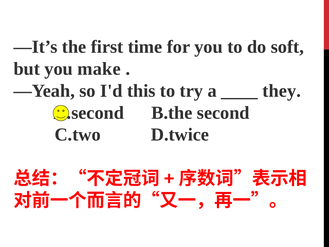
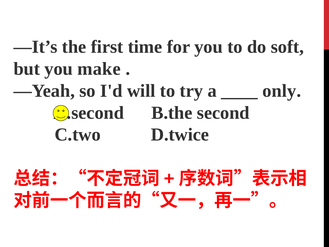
this: this -> will
they: they -> only
